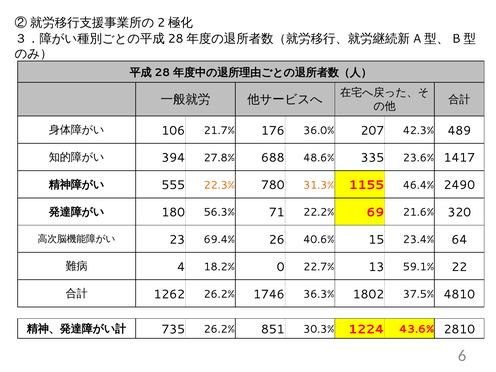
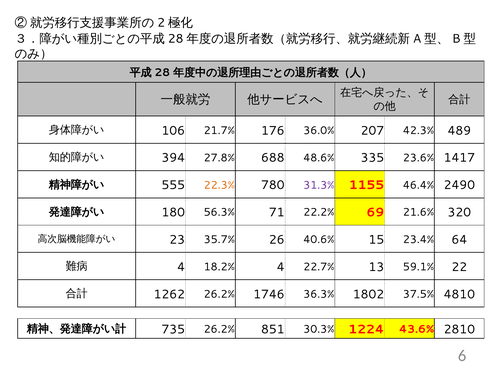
31.3% colour: orange -> purple
69.4%: 69.4% -> 35.7%
18.2% 0: 0 -> 4
